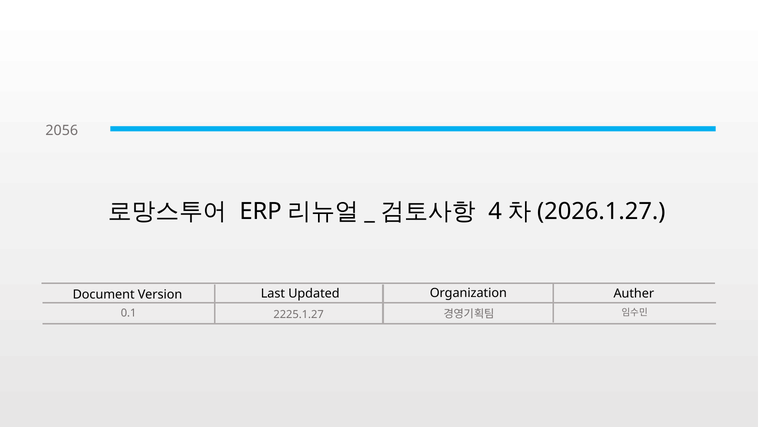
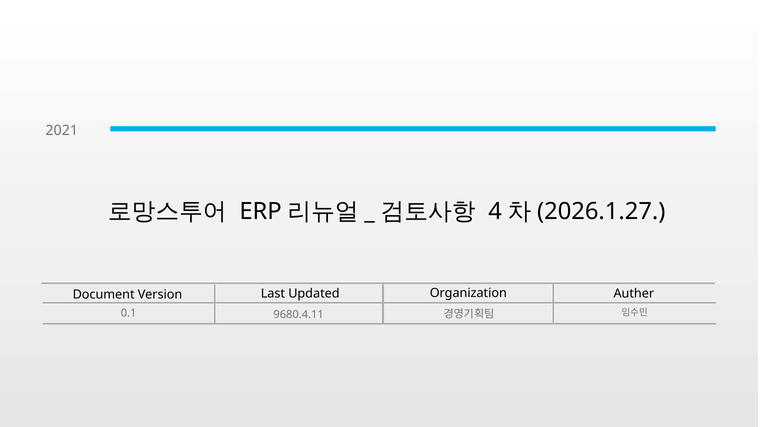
2056: 2056 -> 2021
2225.1.27: 2225.1.27 -> 9680.4.11
